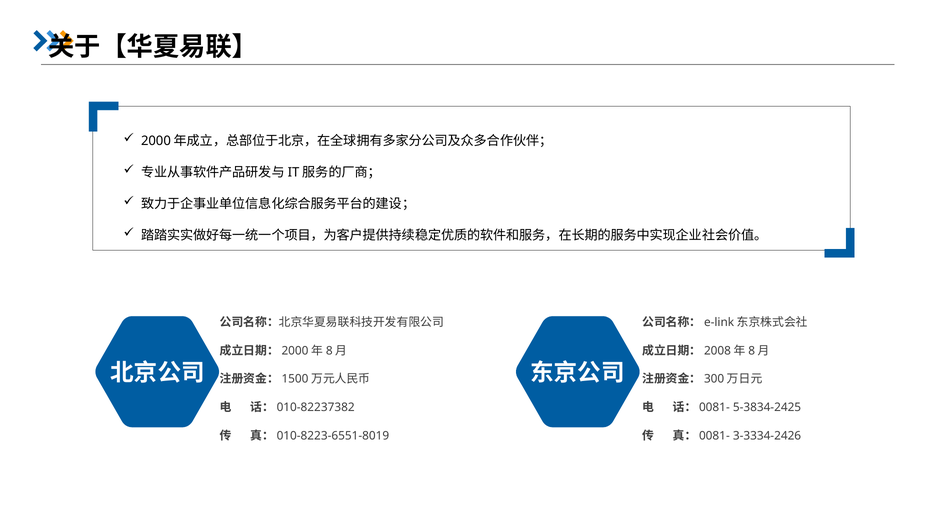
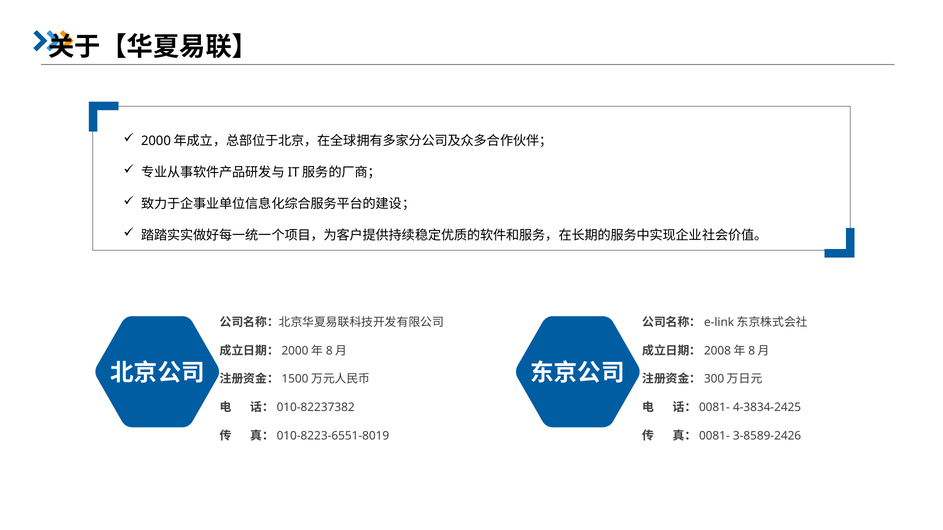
5-3834-2425: 5-3834-2425 -> 4-3834-2425
3-3334-2426: 3-3334-2426 -> 3-8589-2426
